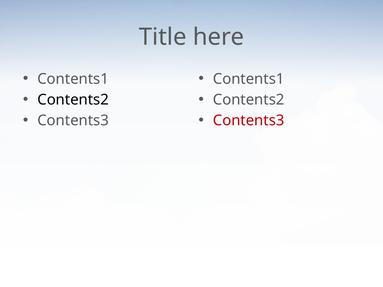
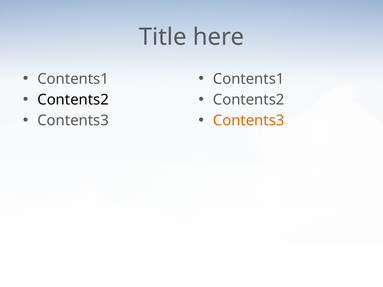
Contents3 at (249, 121) colour: red -> orange
